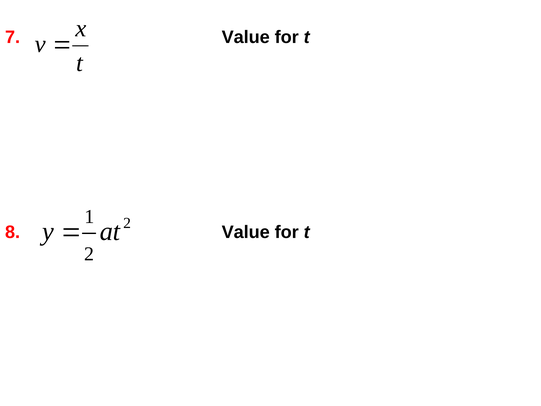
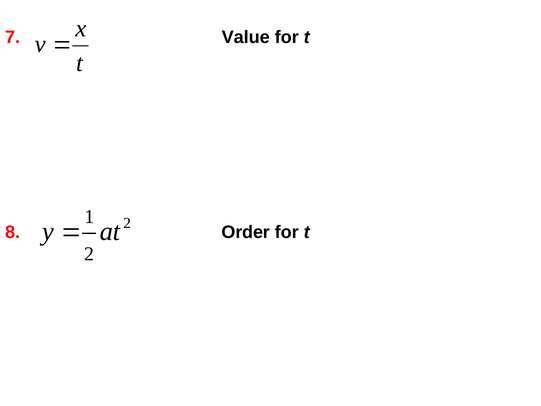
8 Value: Value -> Order
